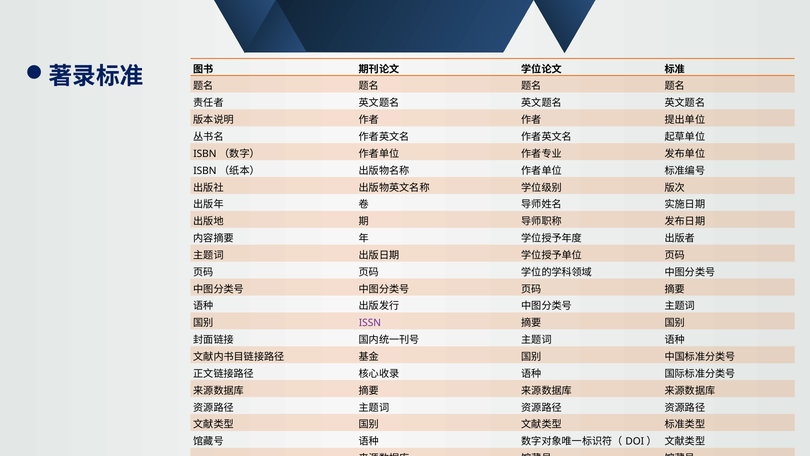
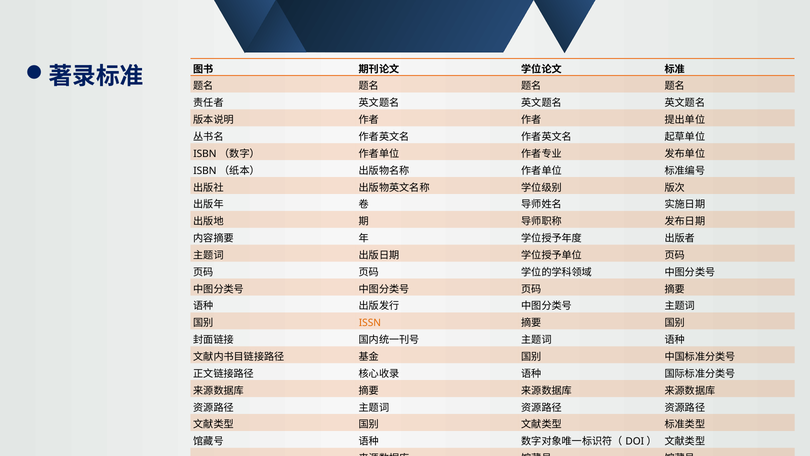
ISSN colour: purple -> orange
